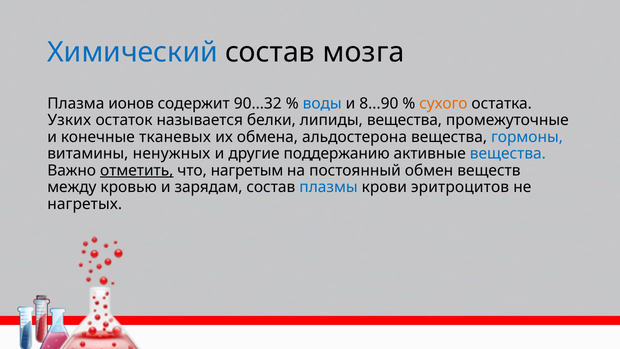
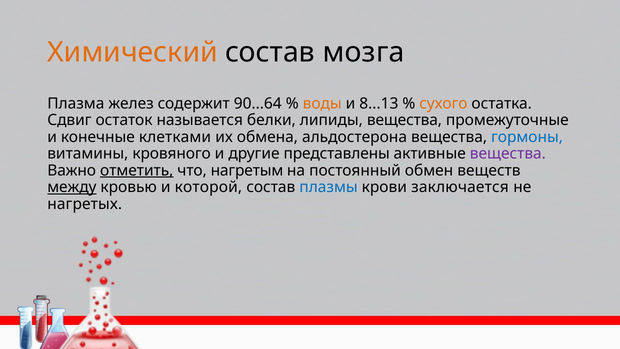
Химический colour: blue -> orange
ионов: ионов -> желез
90...32: 90...32 -> 90...64
воды colour: blue -> orange
8...90: 8...90 -> 8...13
Узких: Узких -> Сдвиг
тканевых: тканевых -> клетками
ненужных: ненужных -> кровяного
поддержанию: поддержанию -> представлены
вещества at (508, 154) colour: blue -> purple
между underline: none -> present
зарядам: зарядам -> которой
эритроцитов: эритроцитов -> заключается
